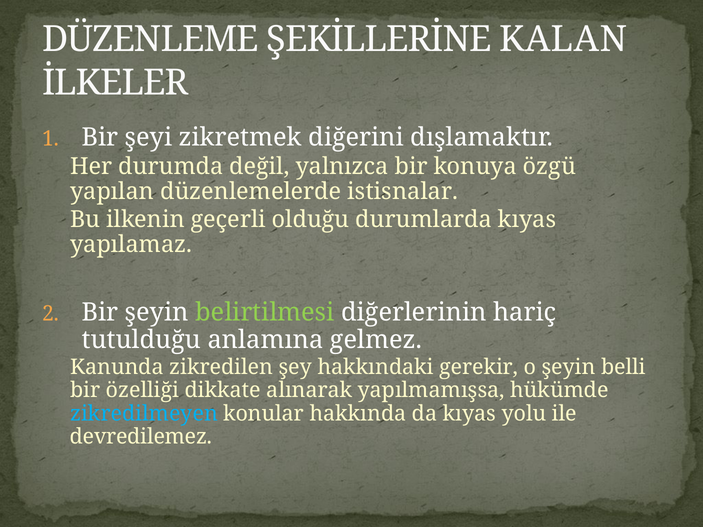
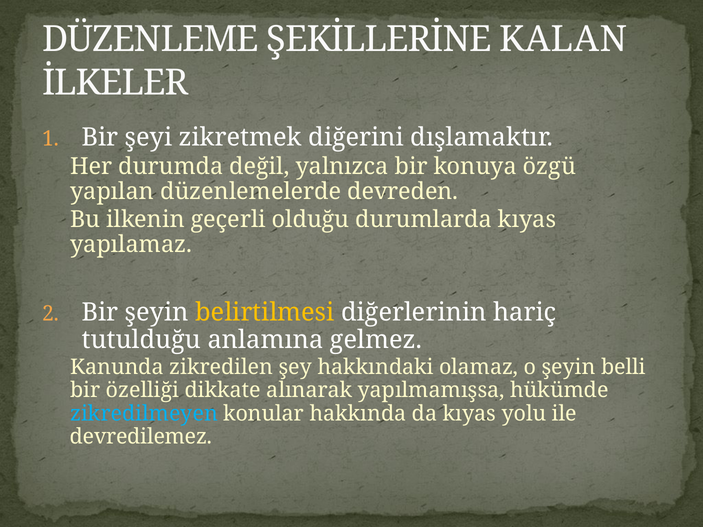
istisnalar: istisnalar -> devreden
belirtilmesi colour: light green -> yellow
gerekir: gerekir -> olamaz
